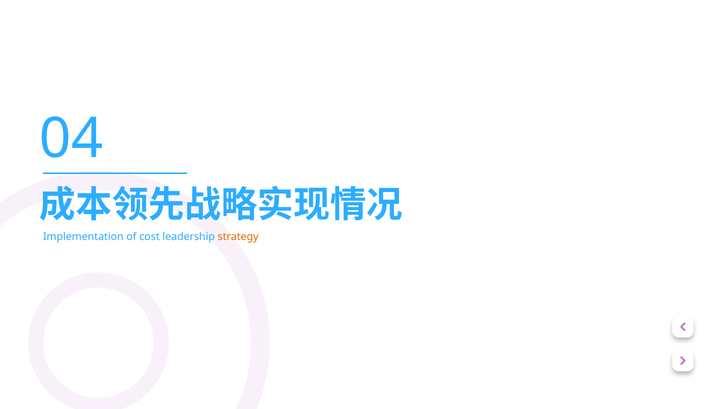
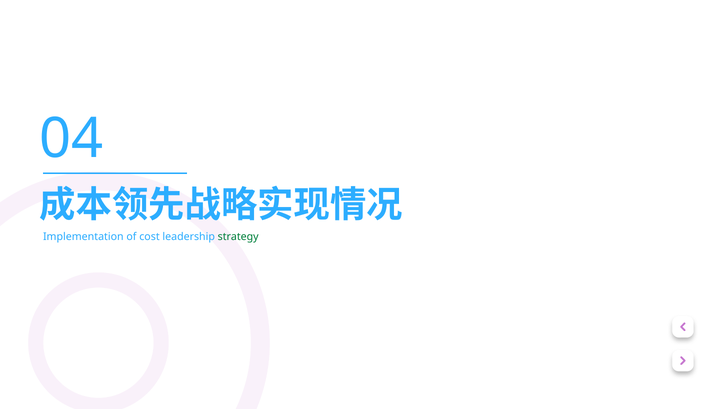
strategy colour: orange -> green
